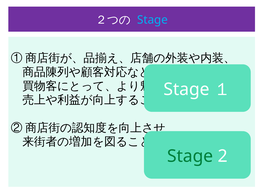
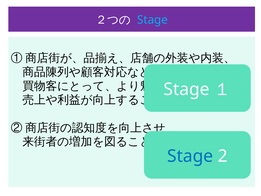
Stage at (190, 156) colour: green -> blue
